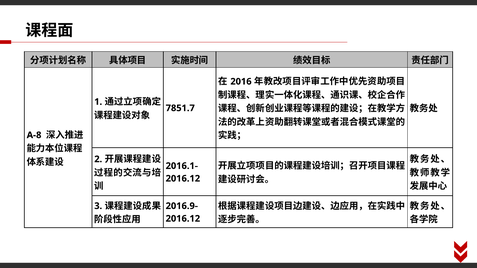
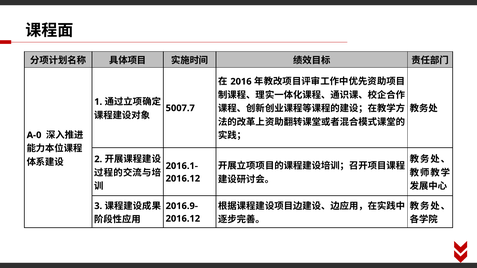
7851.7: 7851.7 -> 5007.7
A-8: A-8 -> A-0
